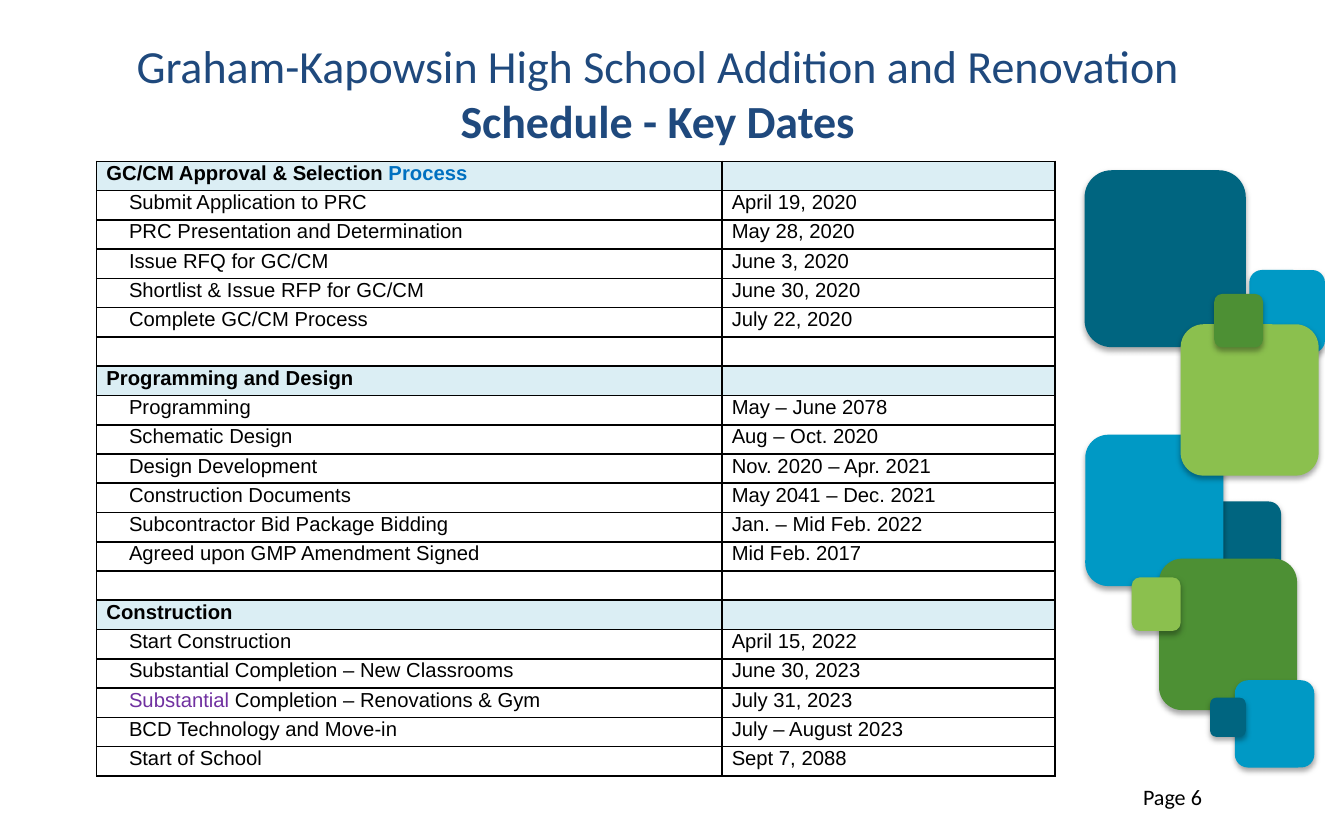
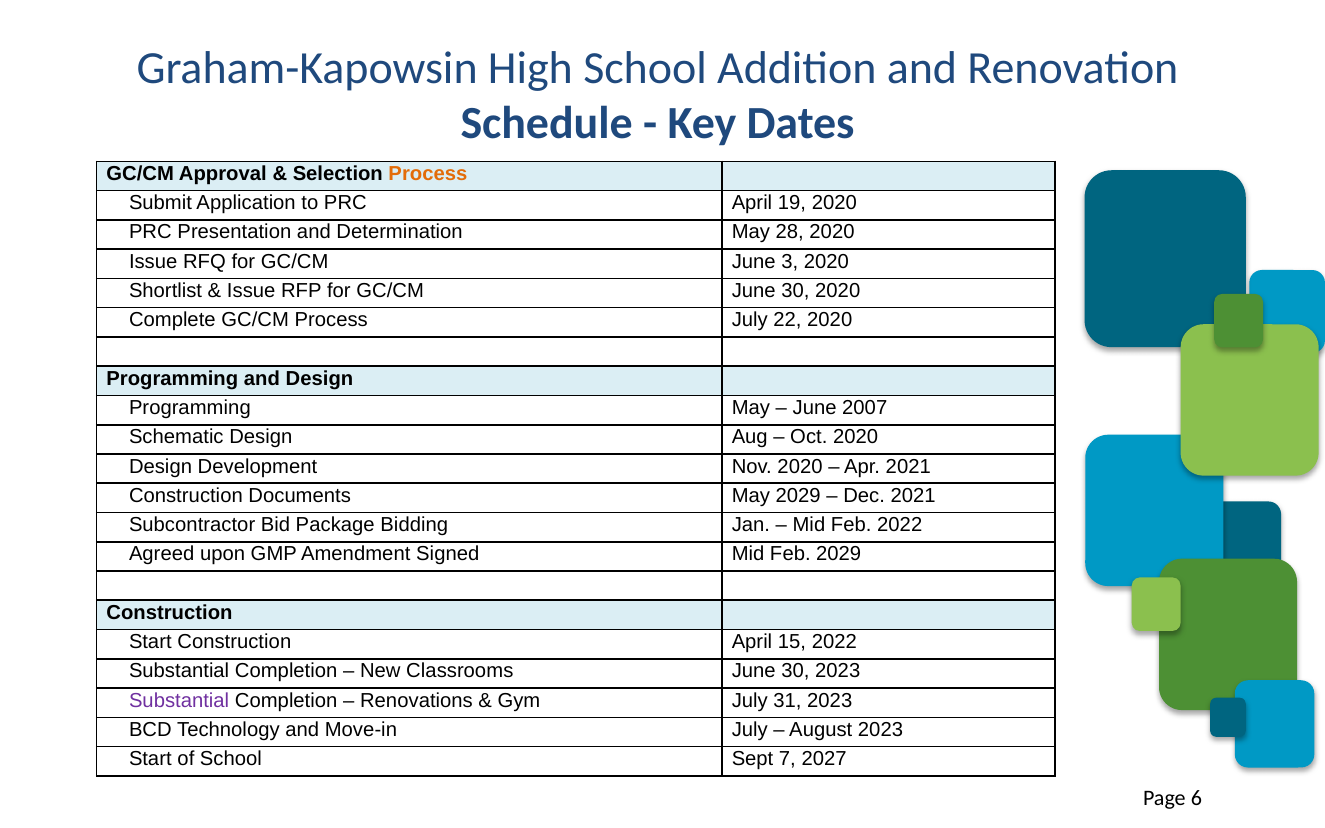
Process at (428, 174) colour: blue -> orange
2078: 2078 -> 2007
May 2041: 2041 -> 2029
Feb 2017: 2017 -> 2029
2088: 2088 -> 2027
